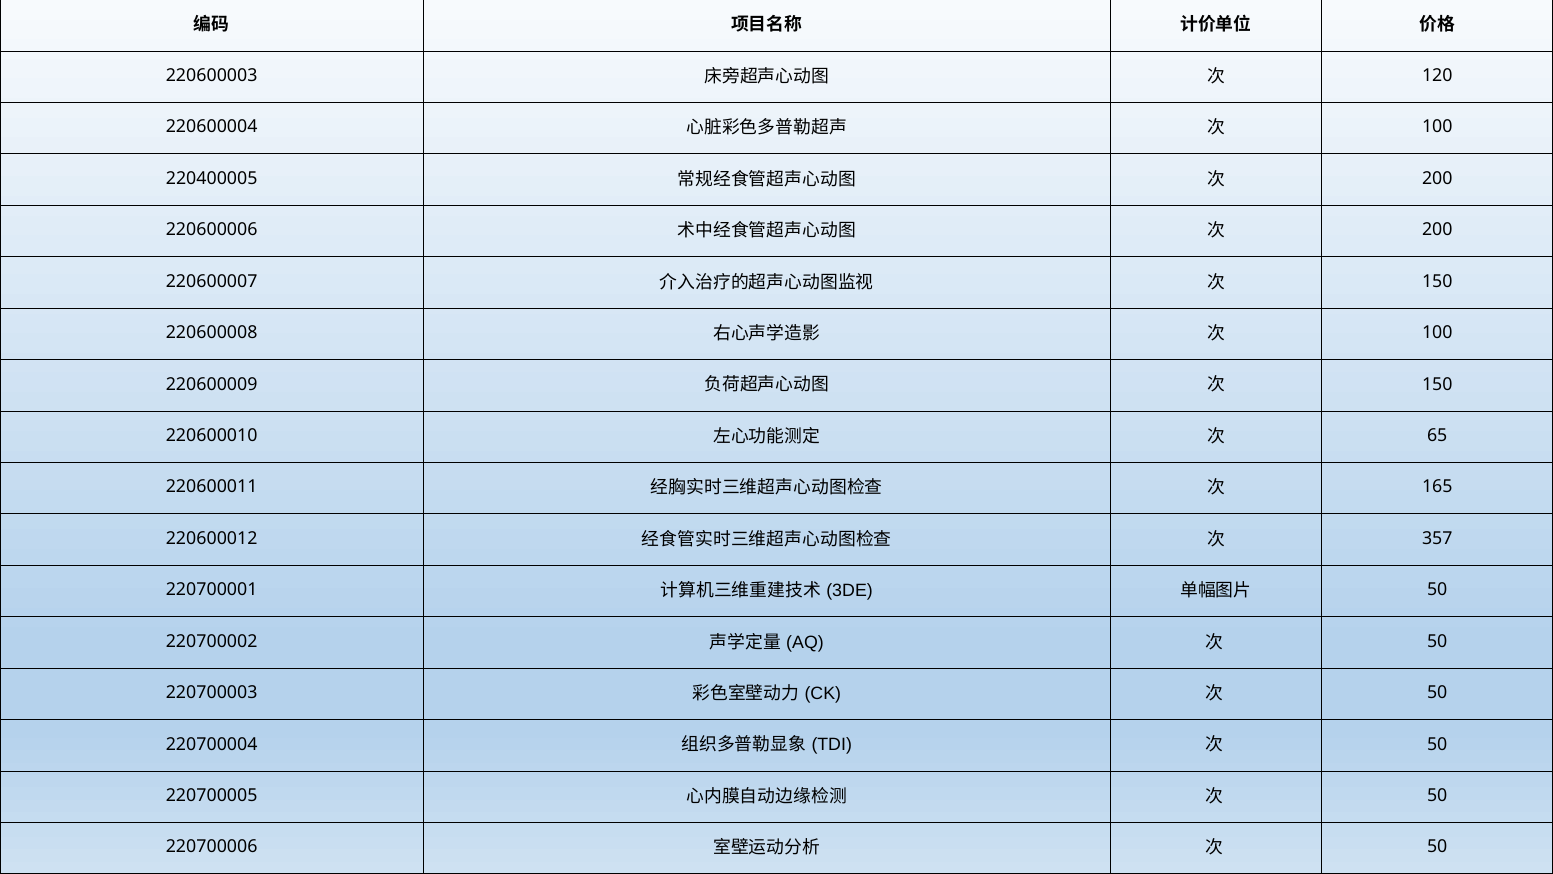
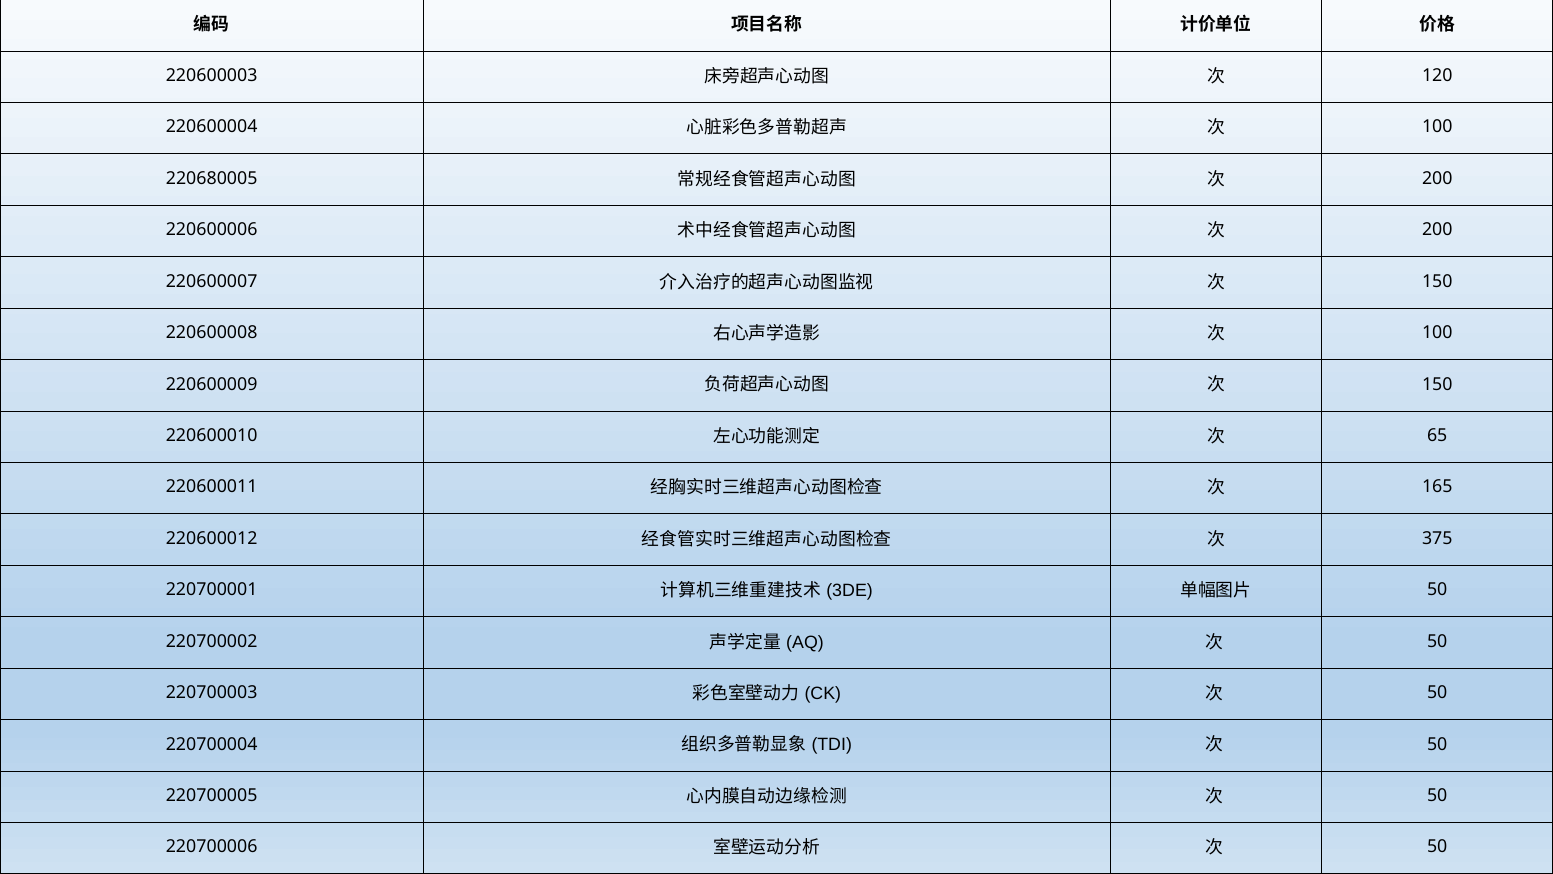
220400005: 220400005 -> 220680005
357: 357 -> 375
